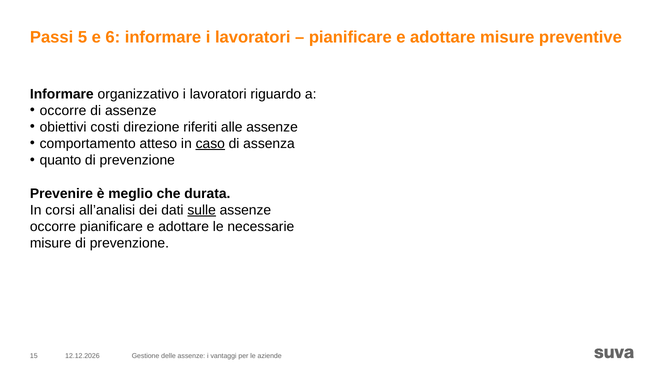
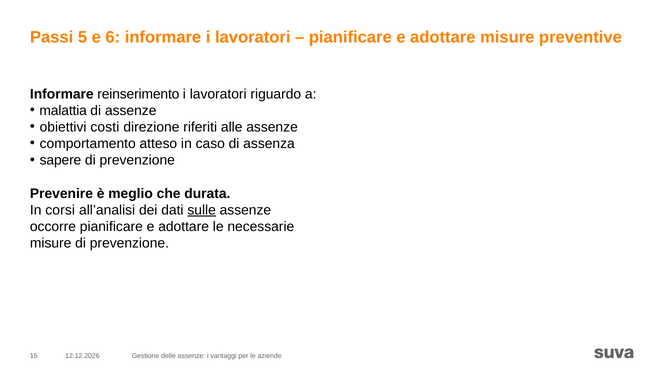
organizzativo: organizzativo -> reinserimento
occorre at (63, 111): occorre -> malattia
caso underline: present -> none
quanto: quanto -> sapere
